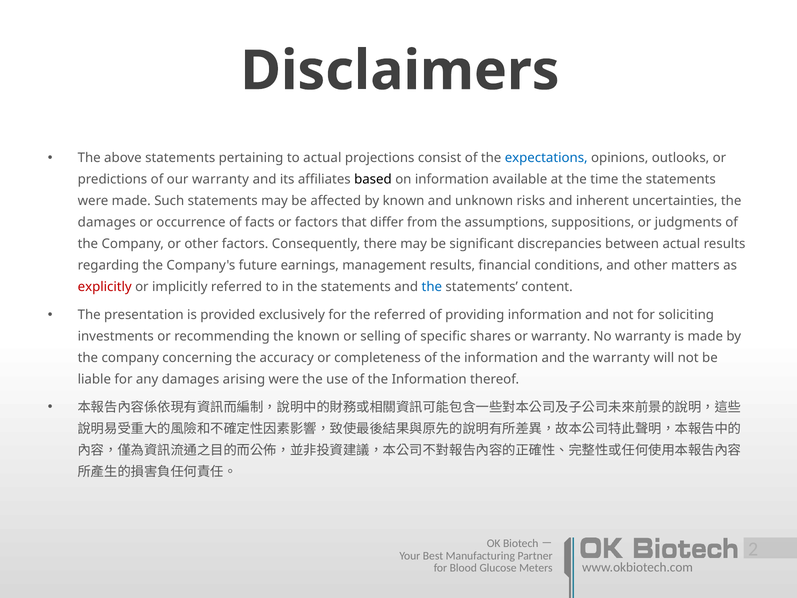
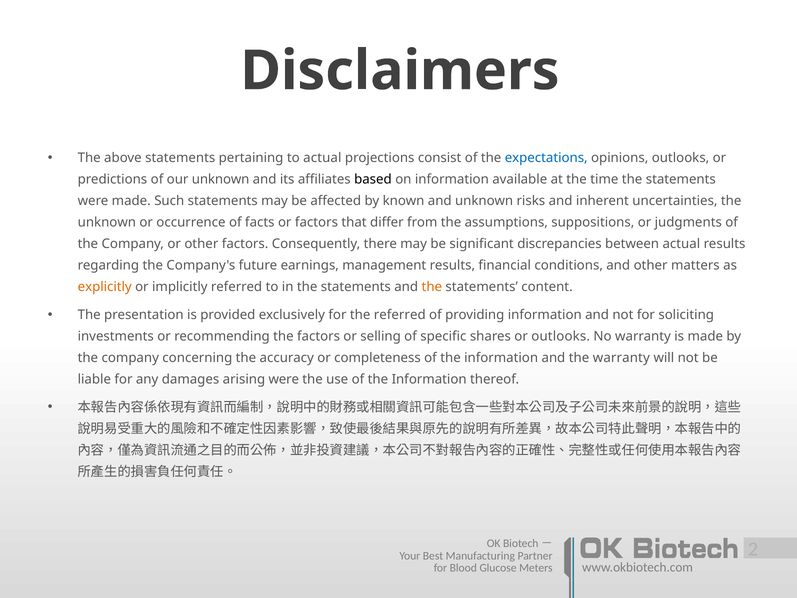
our warranty: warranty -> unknown
damages at (107, 222): damages -> unknown
explicitly colour: red -> orange
the at (432, 287) colour: blue -> orange
the known: known -> factors
or warranty: warranty -> outlooks
